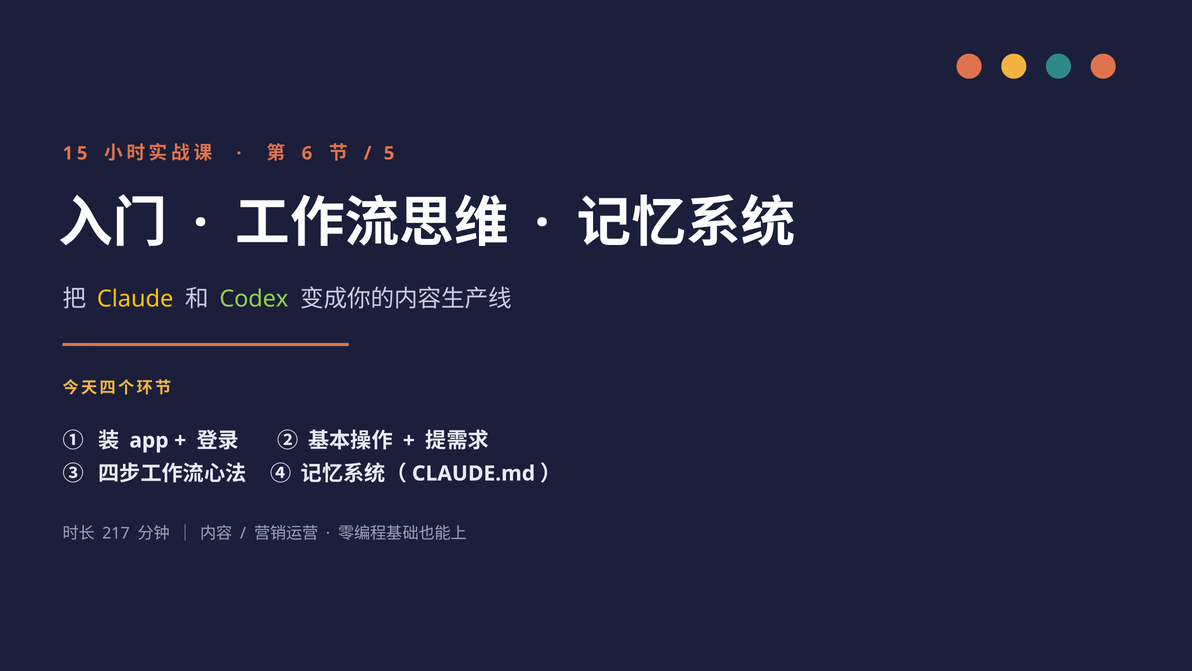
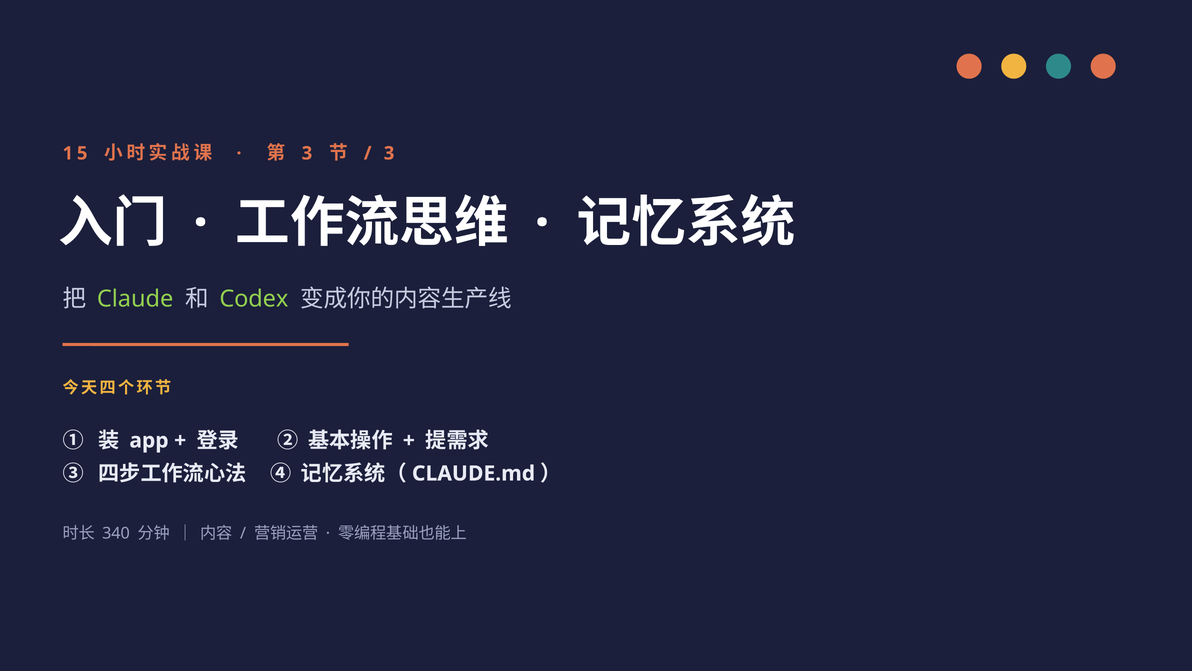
6 at (307, 153): 6 -> 3
5 at (389, 153): 5 -> 3
Claude colour: yellow -> light green
217: 217 -> 340
